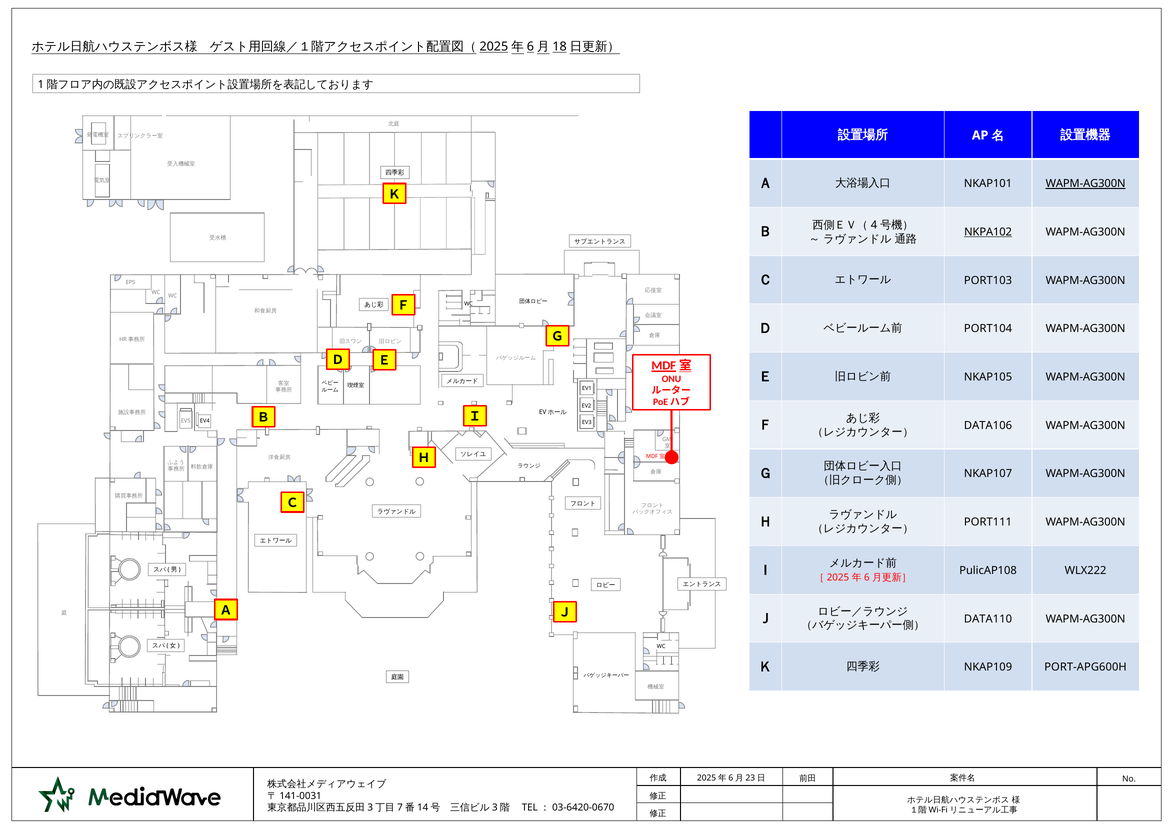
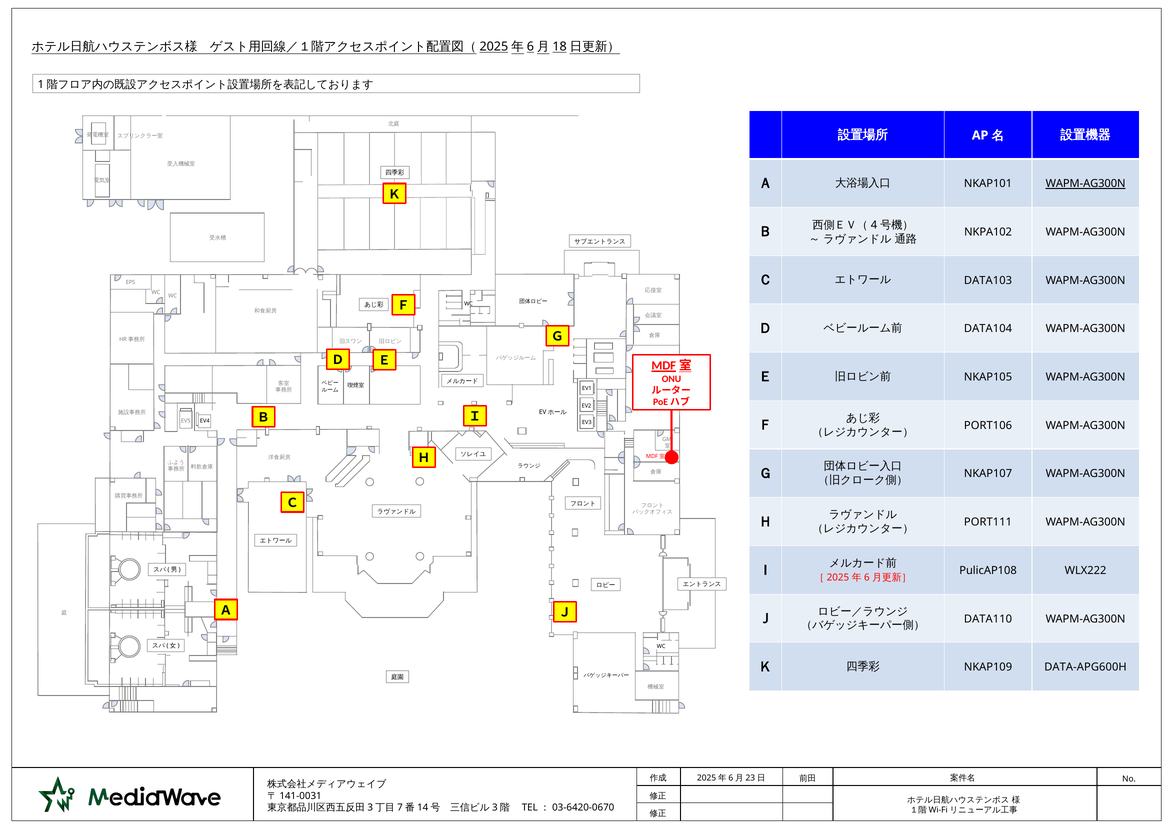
NKPA102 underline: present -> none
PORT103: PORT103 -> DATA103
PORT104: PORT104 -> DATA104
DATA106: DATA106 -> PORT106
PORT-APG600H: PORT-APG600H -> DATA-APG600H
